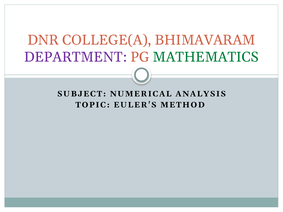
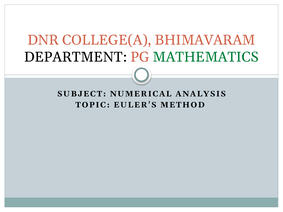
DEPARTMENT colour: purple -> black
